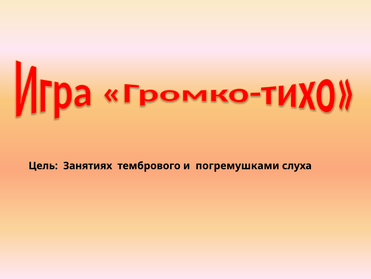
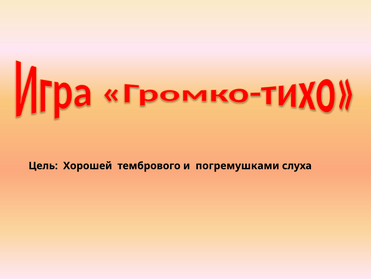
Занятиях: Занятиях -> Хорошей
